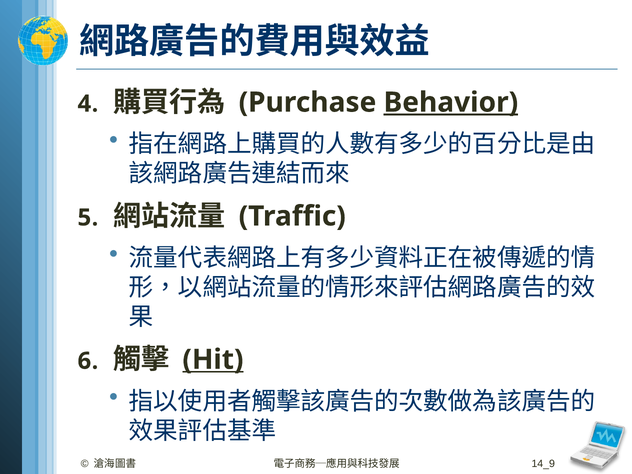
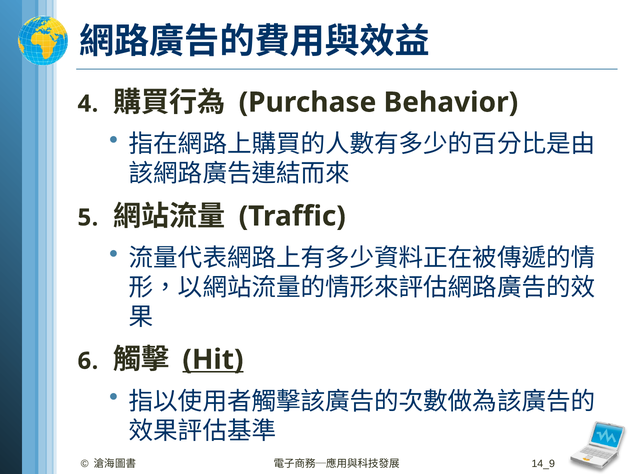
Behavior underline: present -> none
